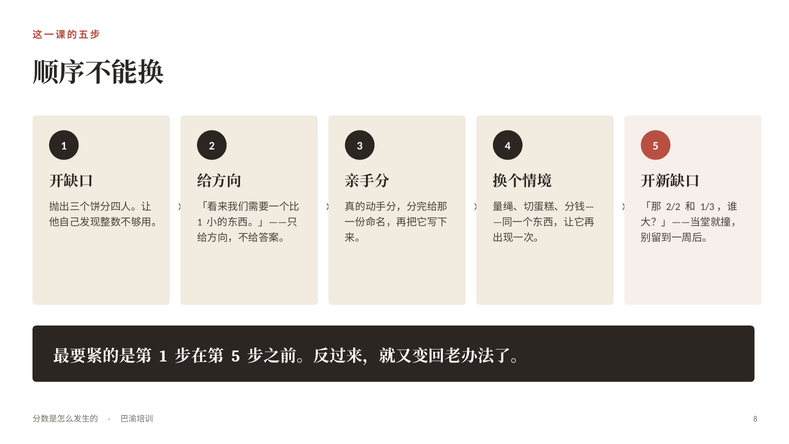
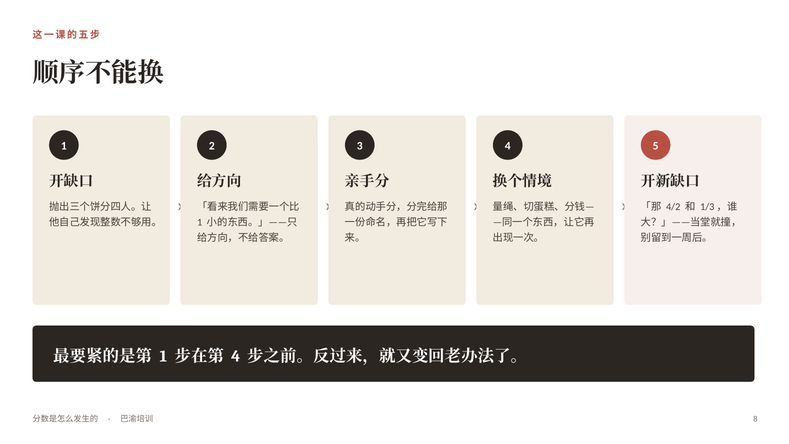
2/2: 2/2 -> 4/2
5 at (236, 356): 5 -> 4
